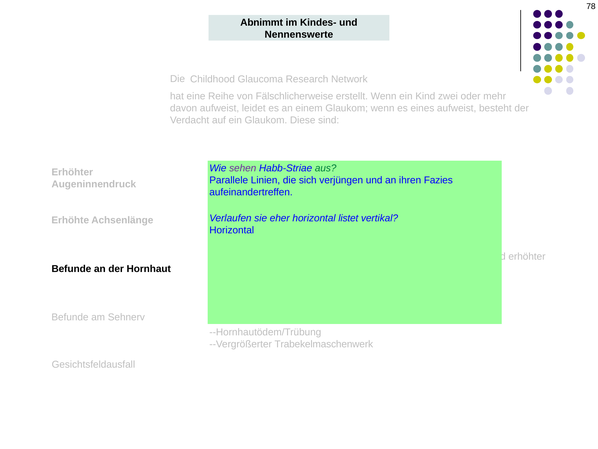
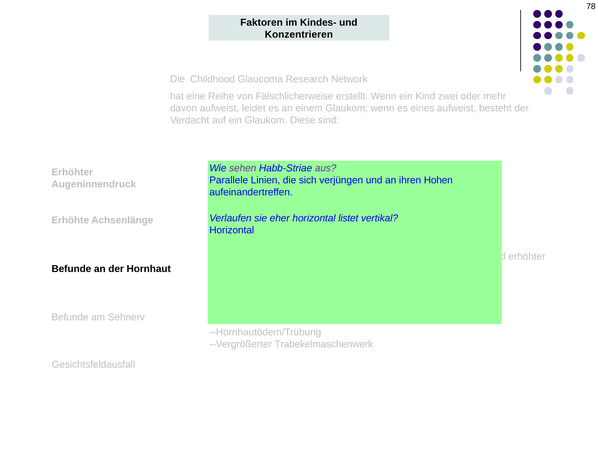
Abnimmt: Abnimmt -> Faktoren
Nennenswerte: Nennenswerte -> Konzentrieren
aus at (326, 168) colour: green -> purple
Fazies: Fazies -> Hohen
